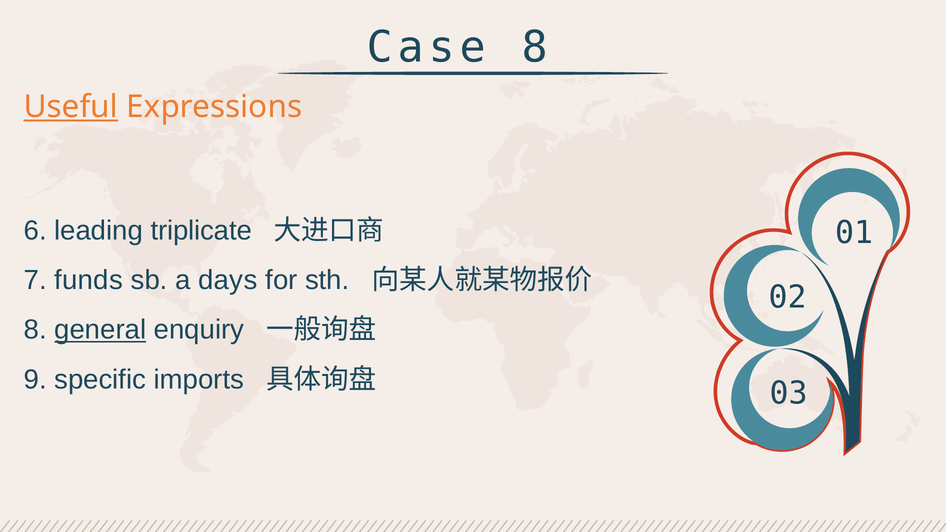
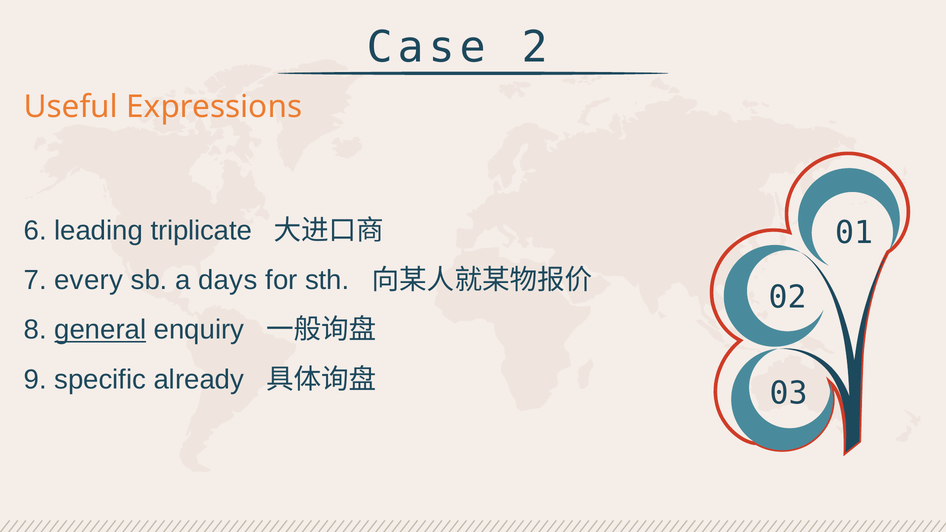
Case 8: 8 -> 2
Useful underline: present -> none
funds: funds -> every
imports: imports -> already
